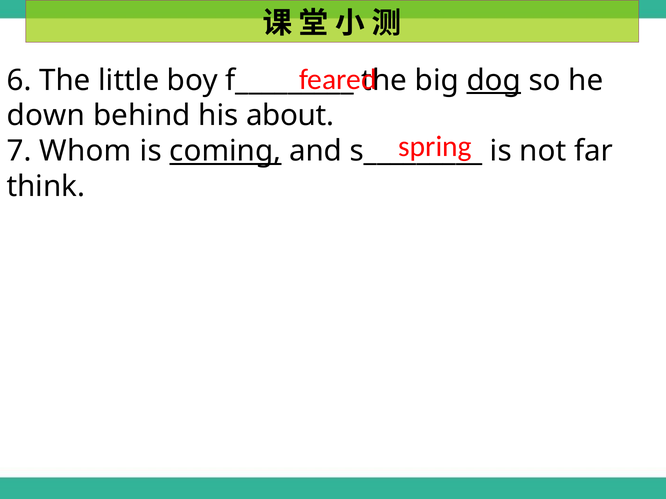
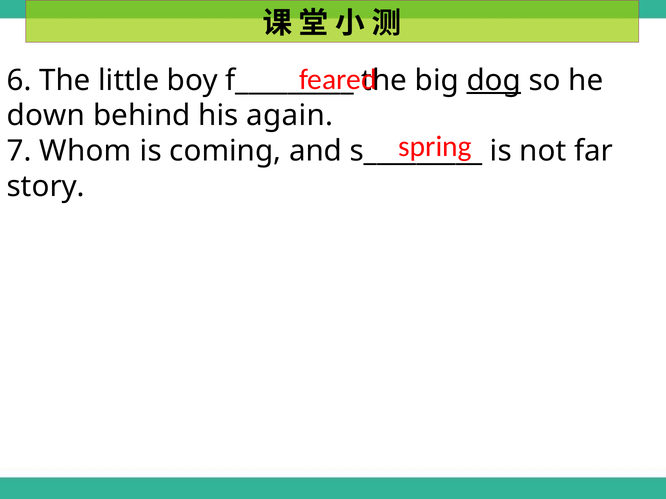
about: about -> again
coming underline: present -> none
think: think -> story
